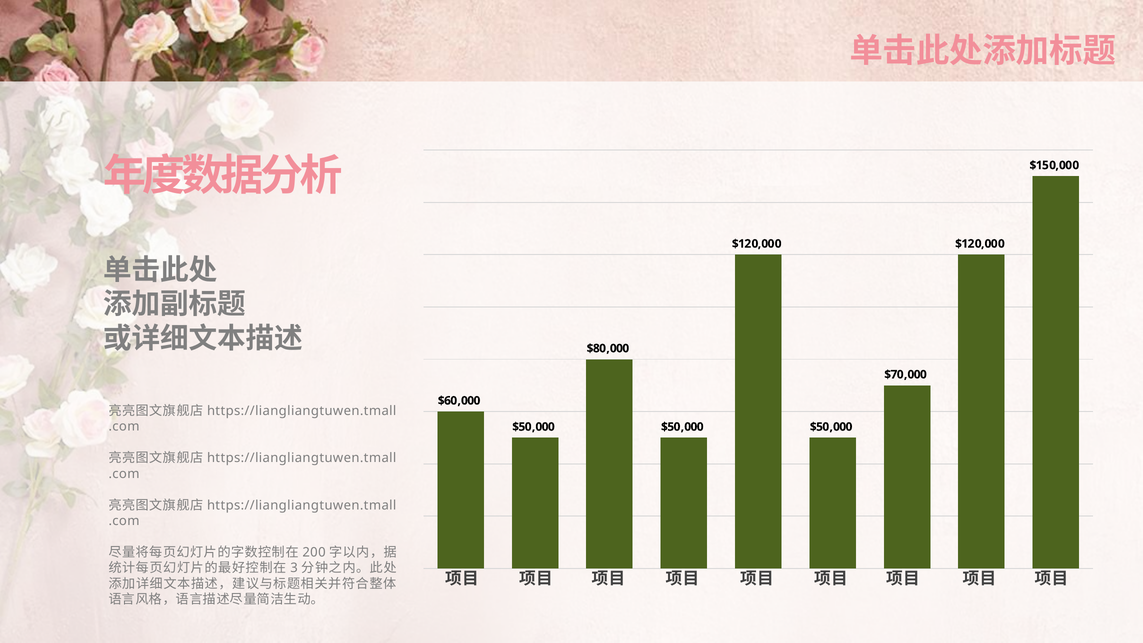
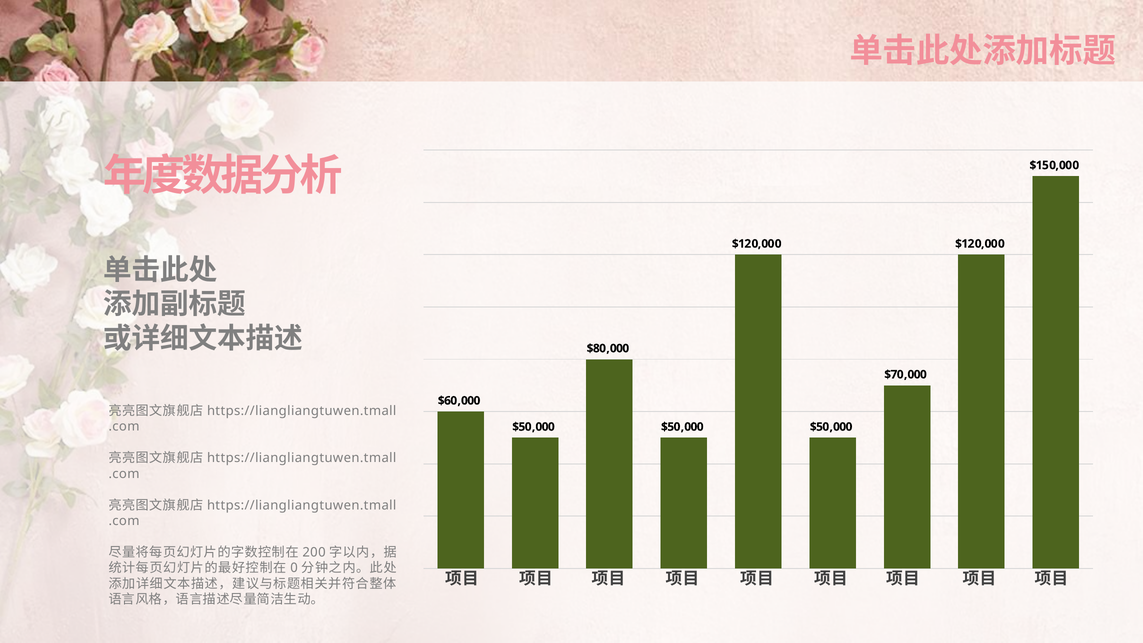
3: 3 -> 0
